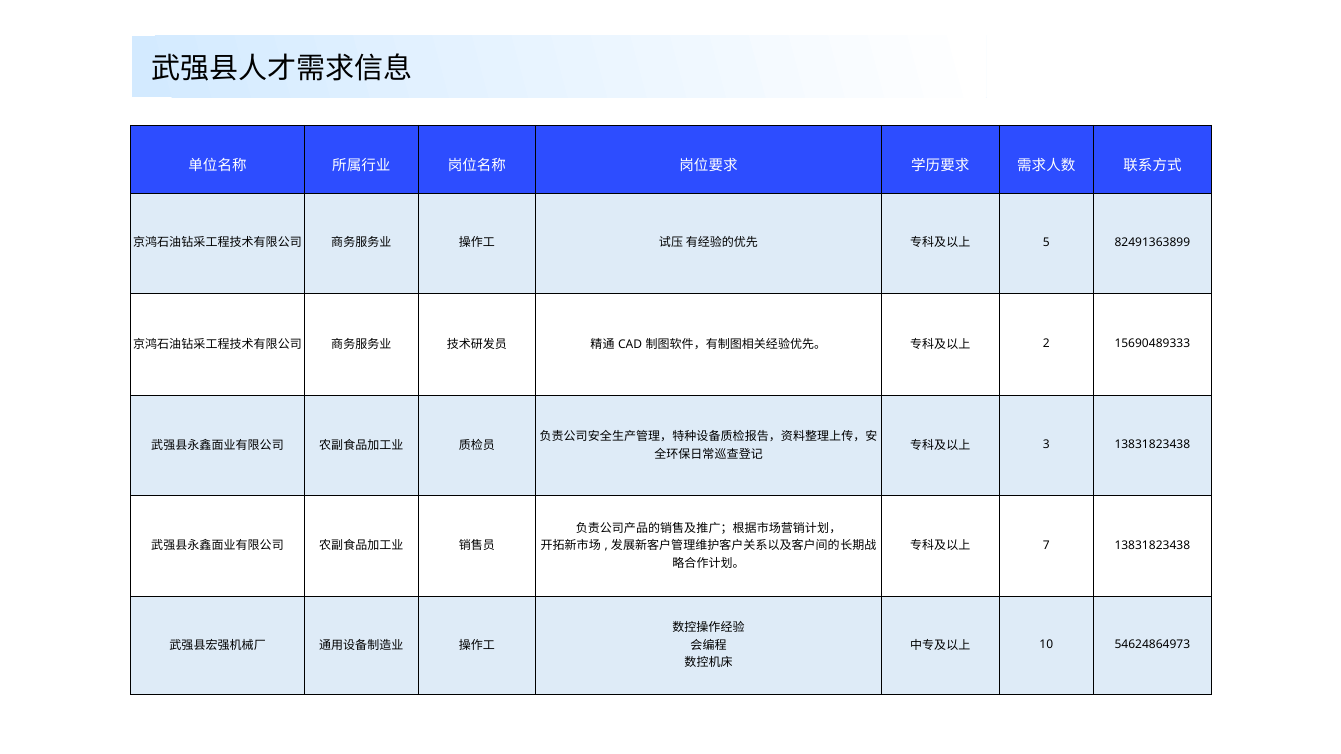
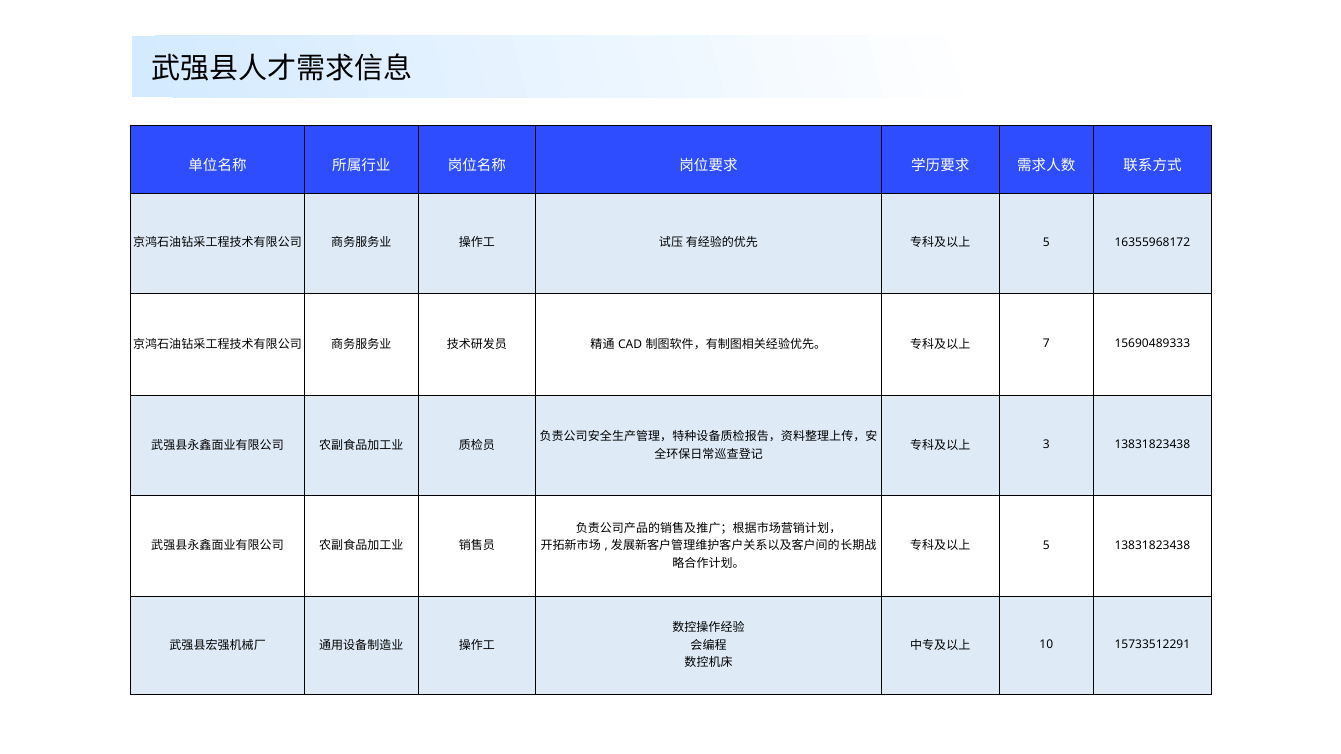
82491363899: 82491363899 -> 16355968172
2: 2 -> 7
7 at (1046, 545): 7 -> 5
54624864973: 54624864973 -> 15733512291
